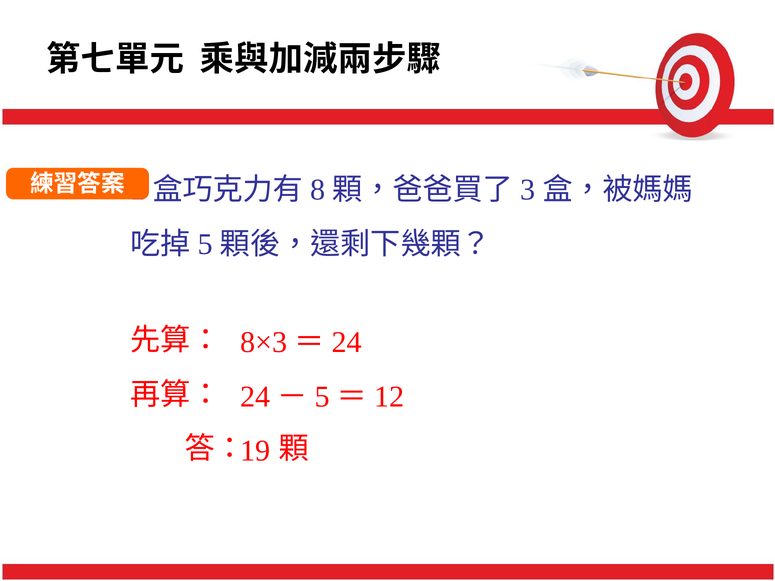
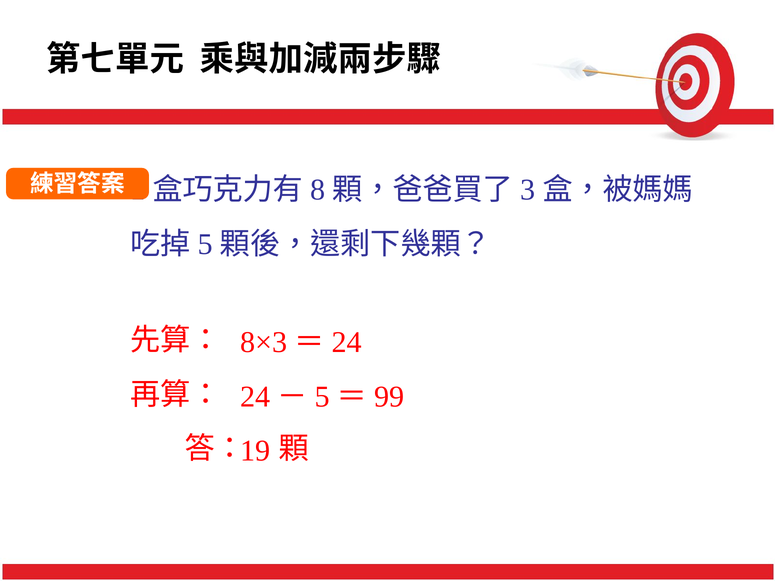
12: 12 -> 99
